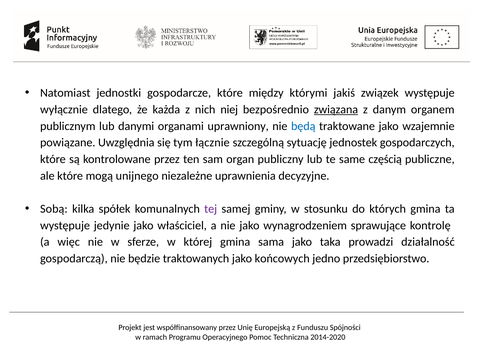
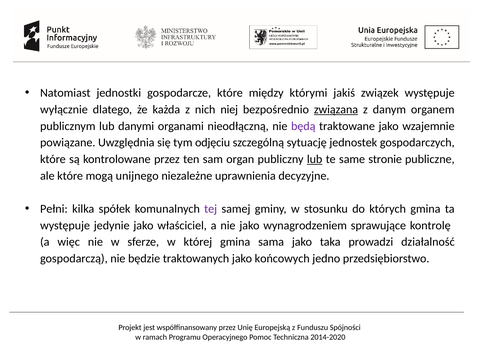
uprawniony: uprawniony -> nieodłączną
będą colour: blue -> purple
łącznie: łącznie -> odjęciu
lub at (315, 160) underline: none -> present
częścią: częścią -> stronie
Sobą: Sobą -> Pełni
